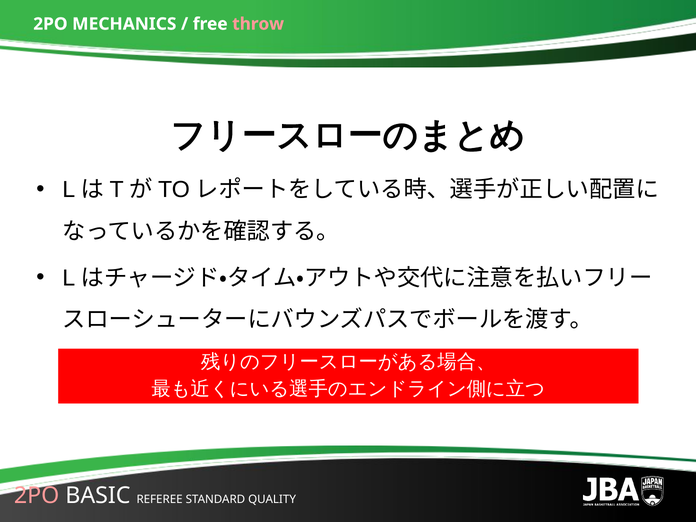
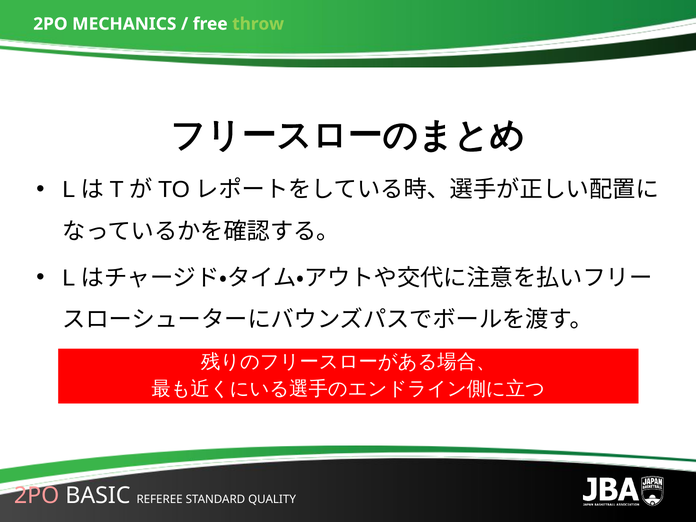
throw colour: pink -> light green
